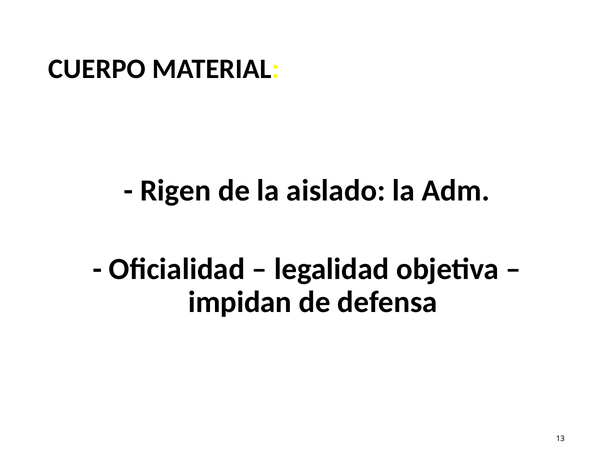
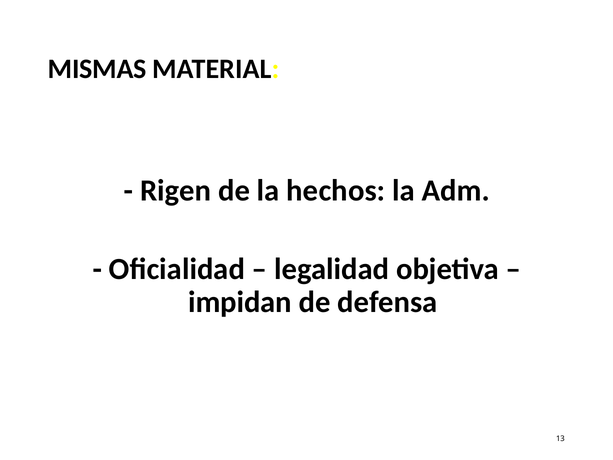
CUERPO: CUERPO -> MISMAS
aislado: aislado -> hechos
